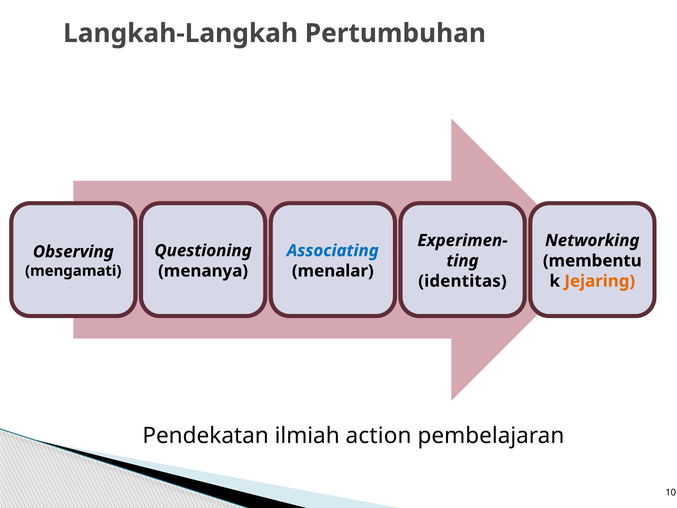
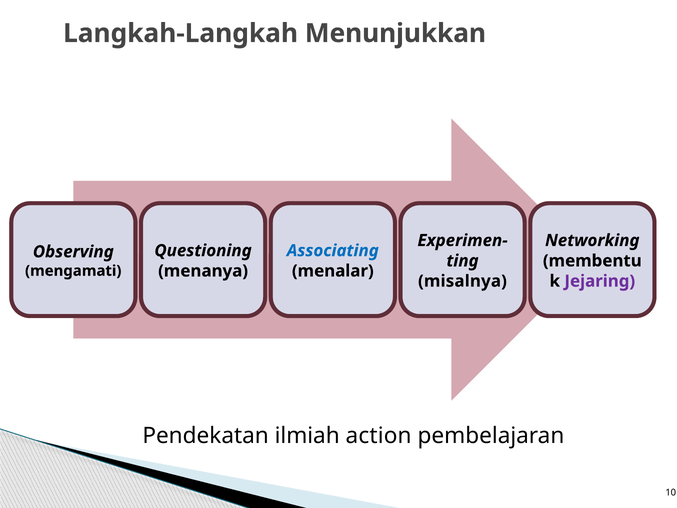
Pertumbuhan: Pertumbuhan -> Menunjukkan
identitas: identitas -> misalnya
Jejaring colour: orange -> purple
